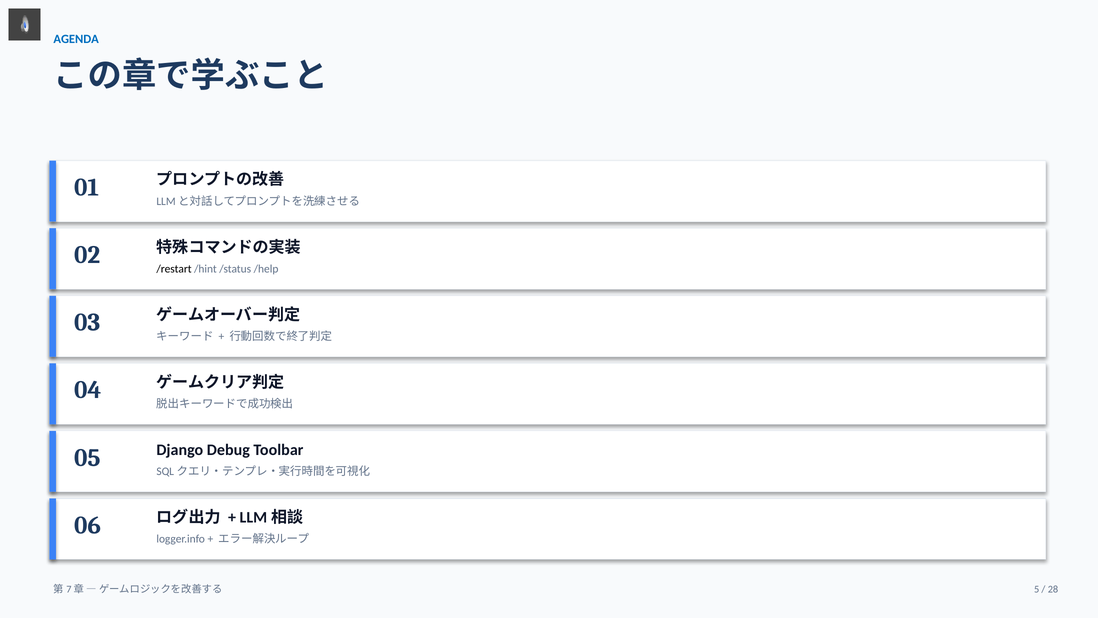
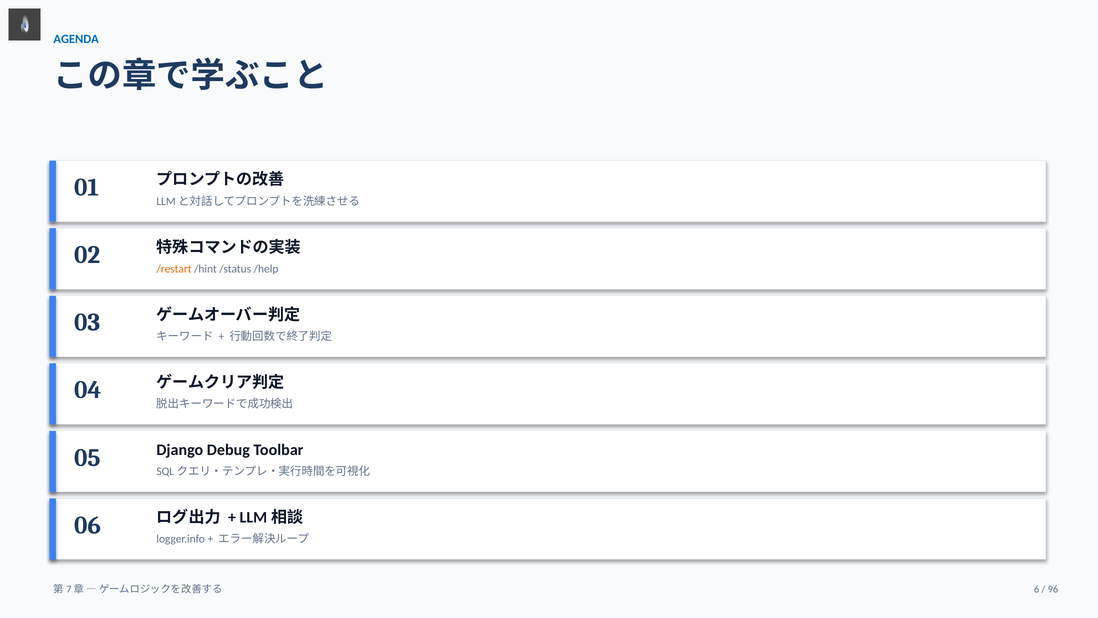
/restart colour: black -> orange
5: 5 -> 6
28: 28 -> 96
